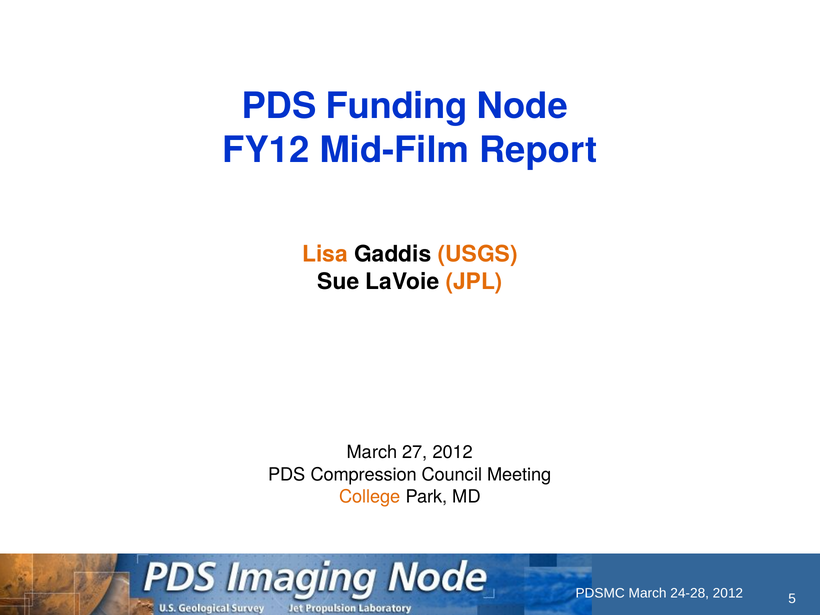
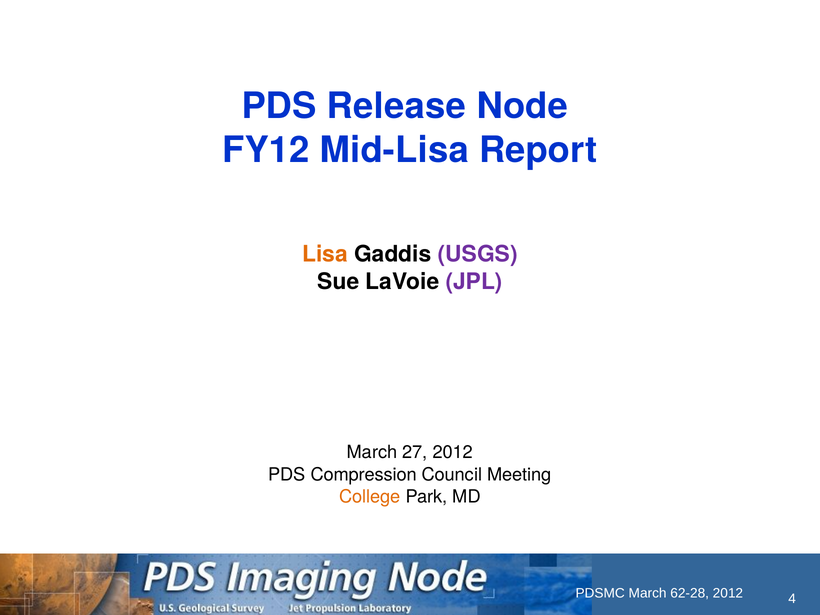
Funding: Funding -> Release
Mid-Film: Mid-Film -> Mid-Lisa
USGS colour: orange -> purple
JPL colour: orange -> purple
24-28: 24-28 -> 62-28
5: 5 -> 4
